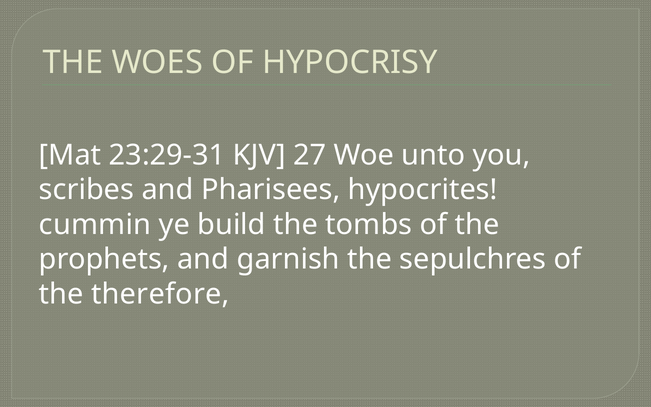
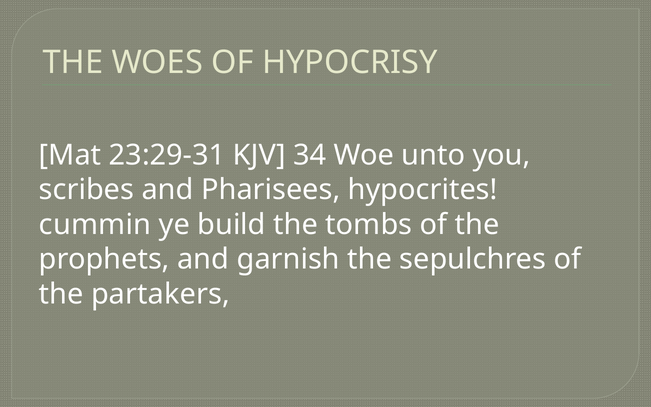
27: 27 -> 34
therefore: therefore -> partakers
